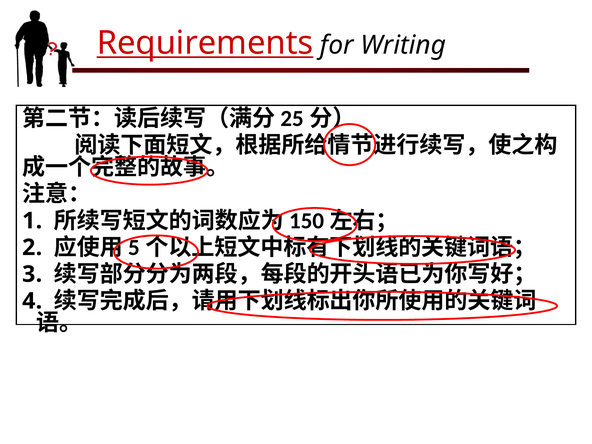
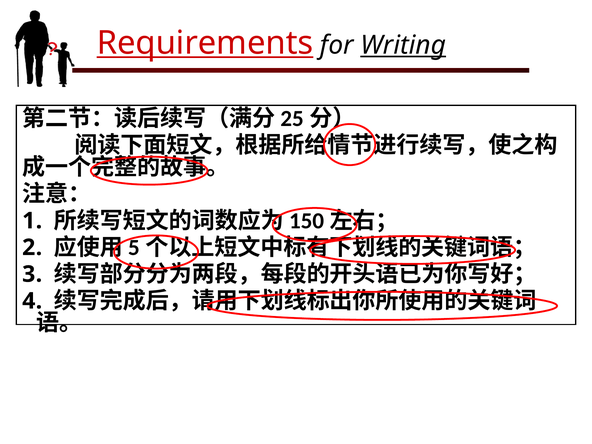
Writing underline: none -> present
